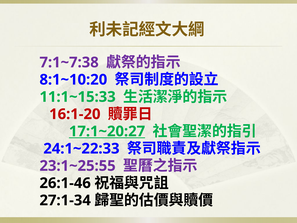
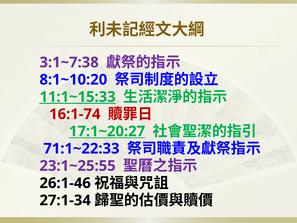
7:1~7:38: 7:1~7:38 -> 3:1~7:38
11:1~15:33 underline: none -> present
16:1-20: 16:1-20 -> 16:1-74
24:1~22:33: 24:1~22:33 -> 71:1~22:33
